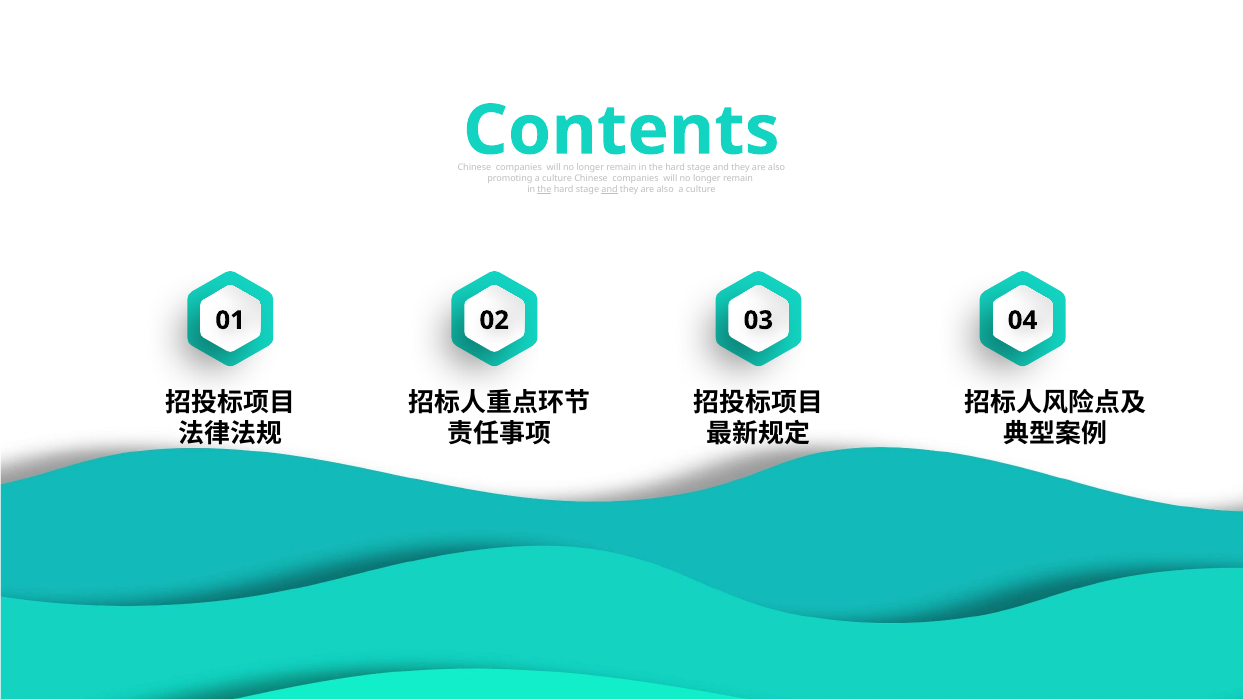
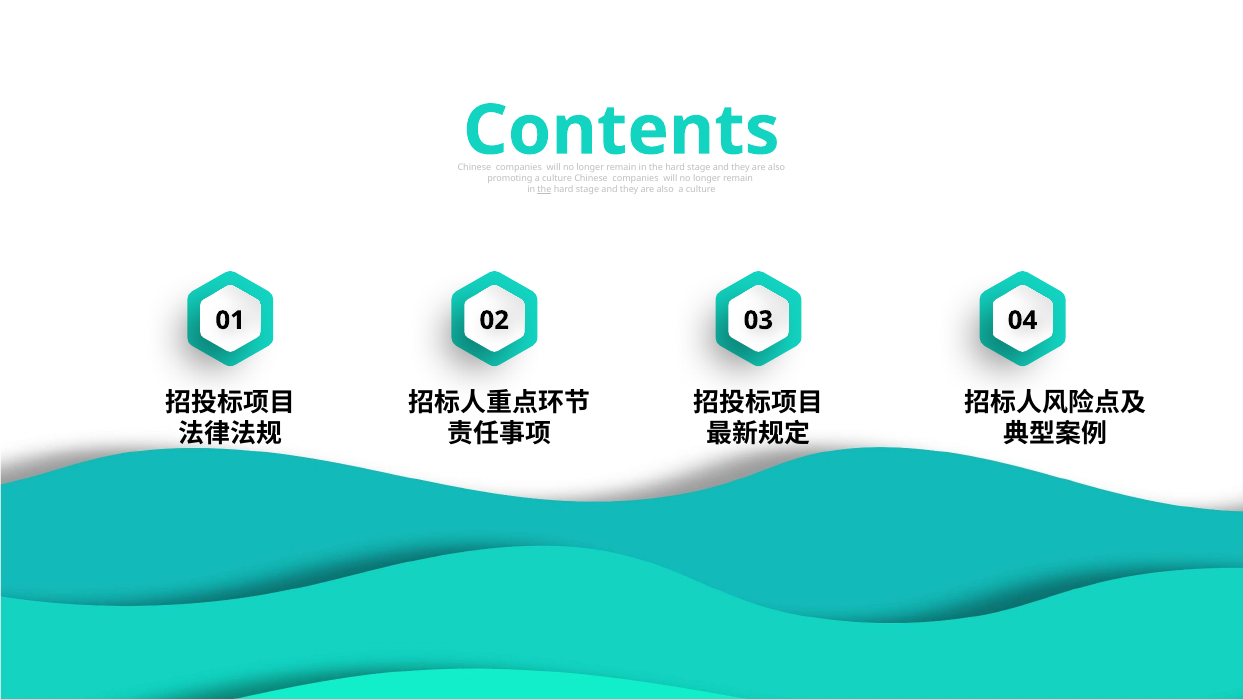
and at (610, 189) underline: present -> none
